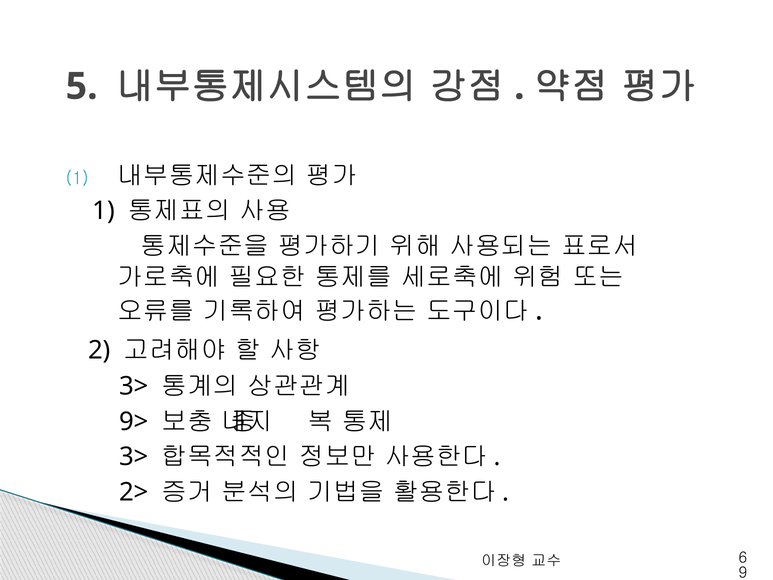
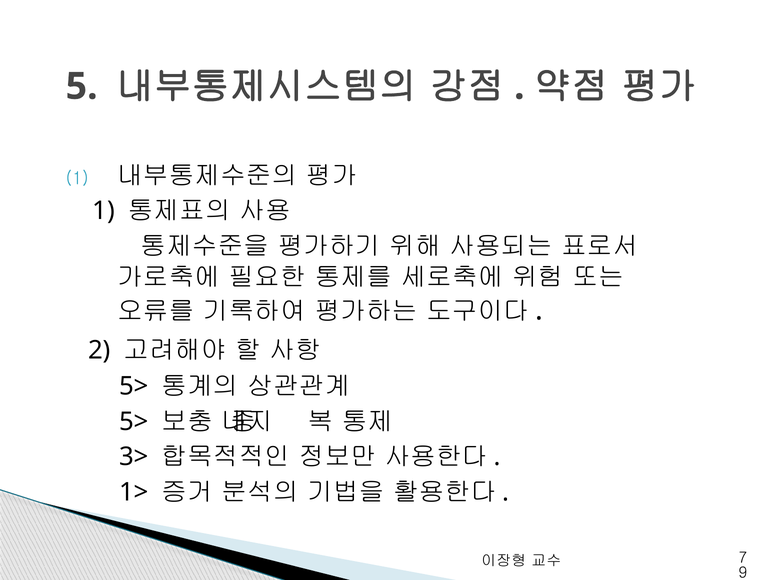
3> at (134, 386): 3> -> 5>
9> at (134, 421): 9> -> 5>
2>: 2> -> 1>
6: 6 -> 7
